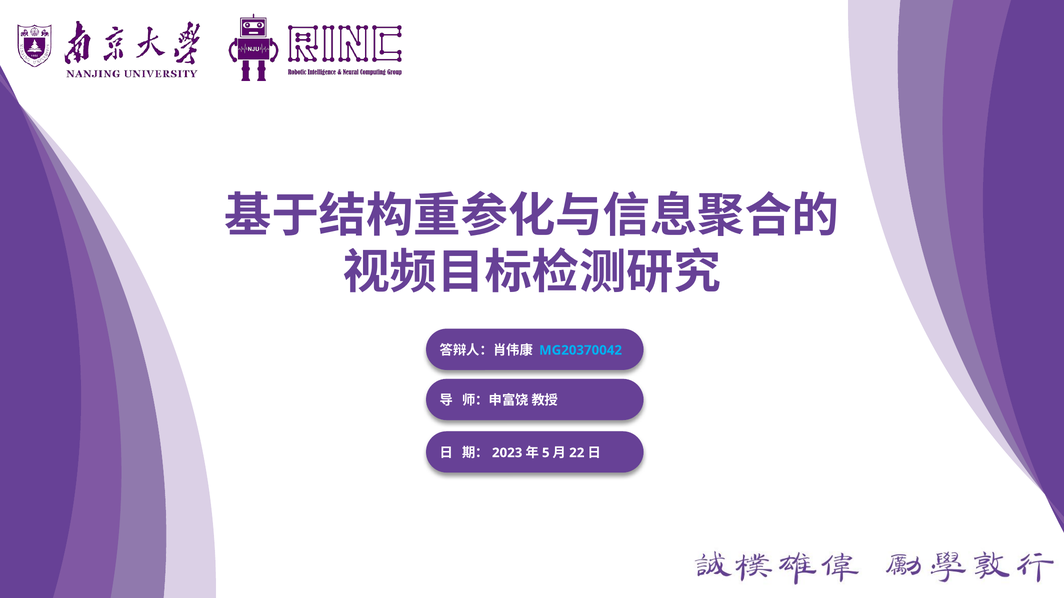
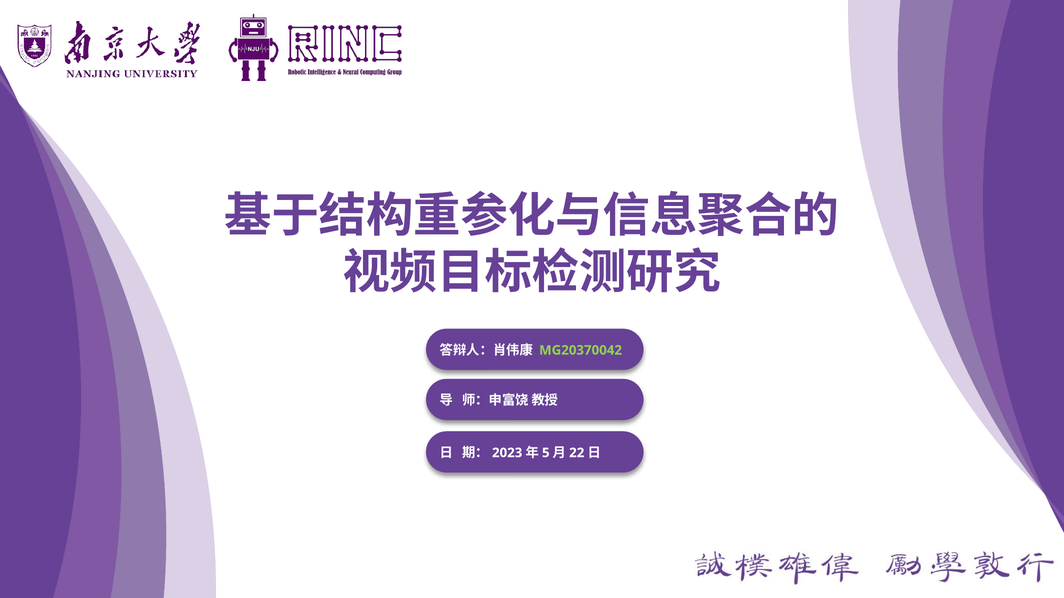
MG20370042 colour: light blue -> light green
